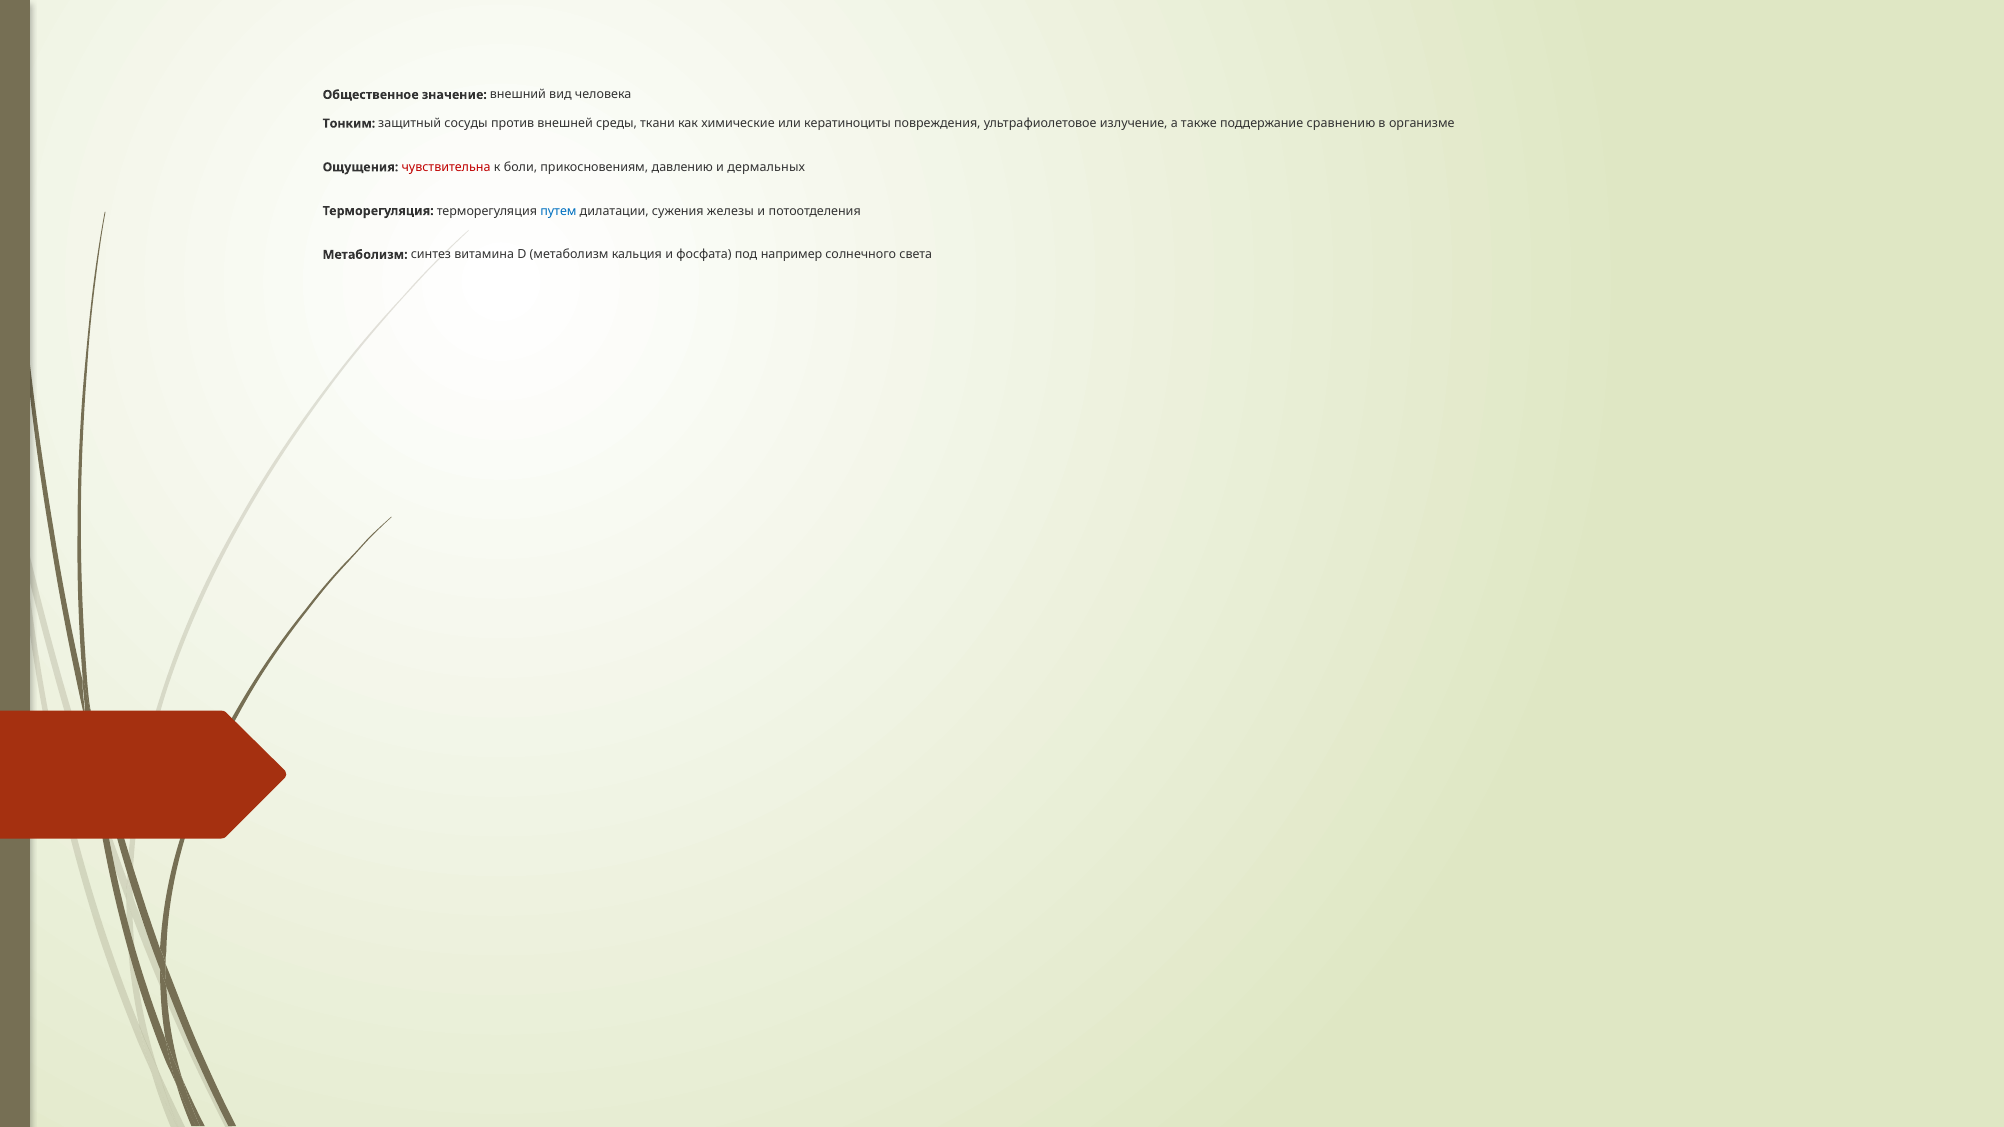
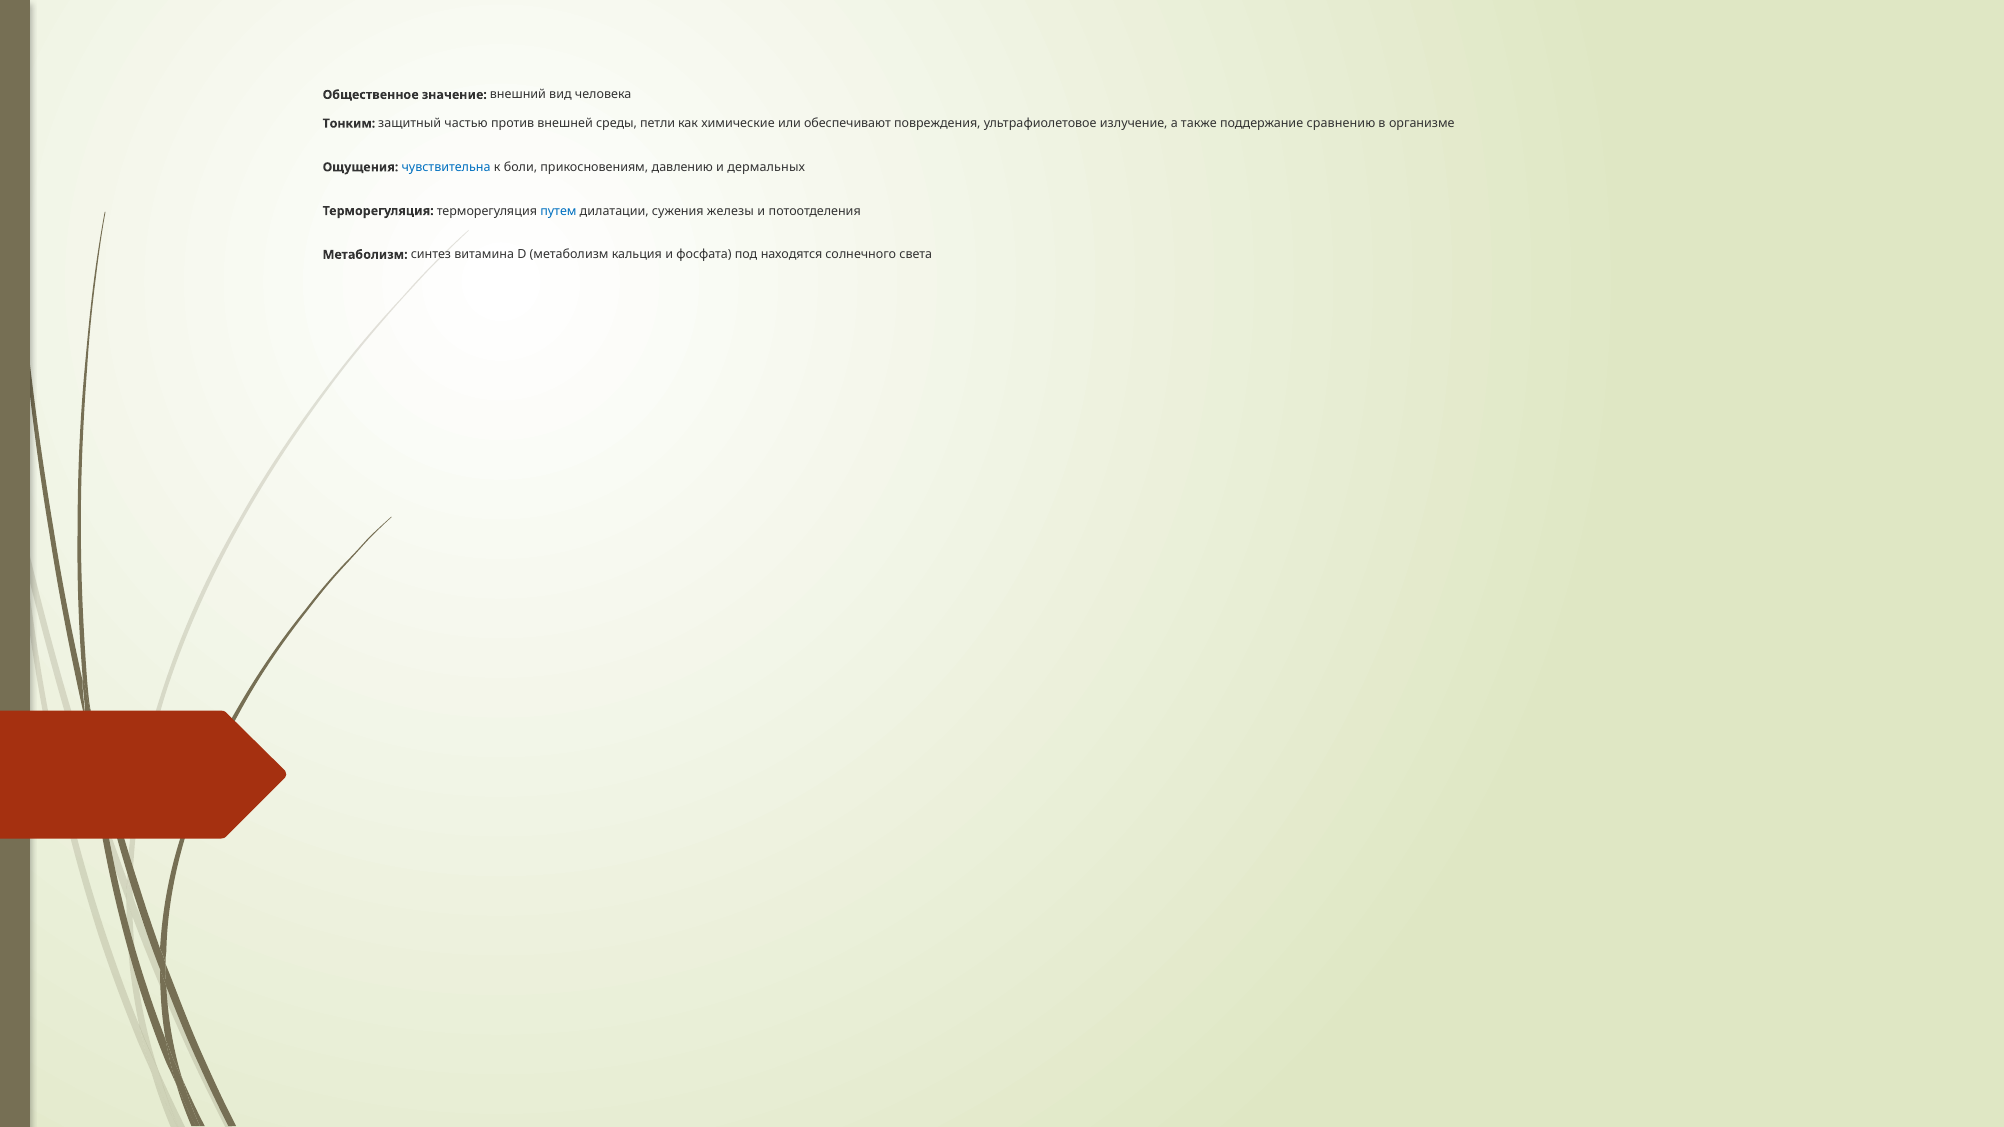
сосуды: сосуды -> частью
ткани: ткани -> петли
кератиноциты: кератиноциты -> обеспечивают
чувствительна colour: red -> blue
например: например -> находятся
